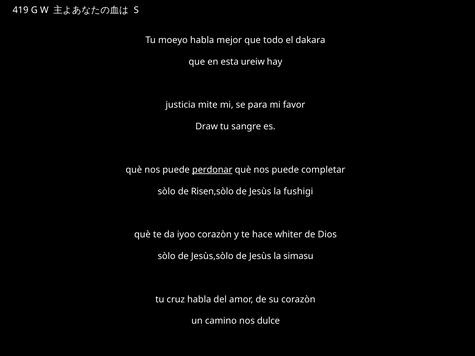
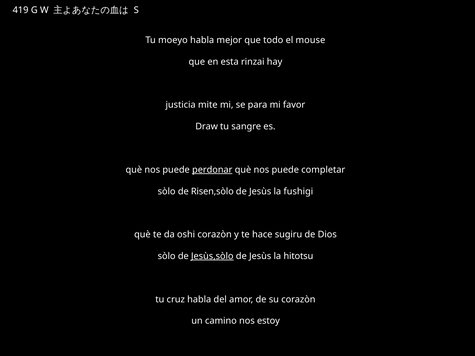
dakara: dakara -> mouse
ureiw: ureiw -> rinzai
iyoo: iyoo -> oshi
whiter: whiter -> sugiru
Jesùs,sòlo underline: none -> present
simasu: simasu -> hitotsu
dulce: dulce -> estoy
